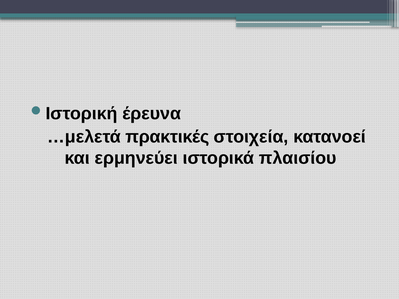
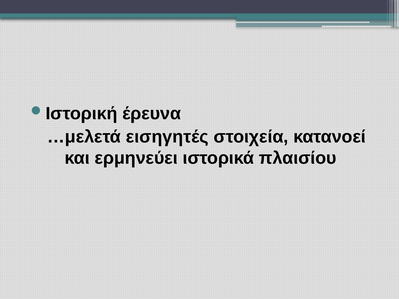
πρακτικές: πρακτικές -> εισηγητές
